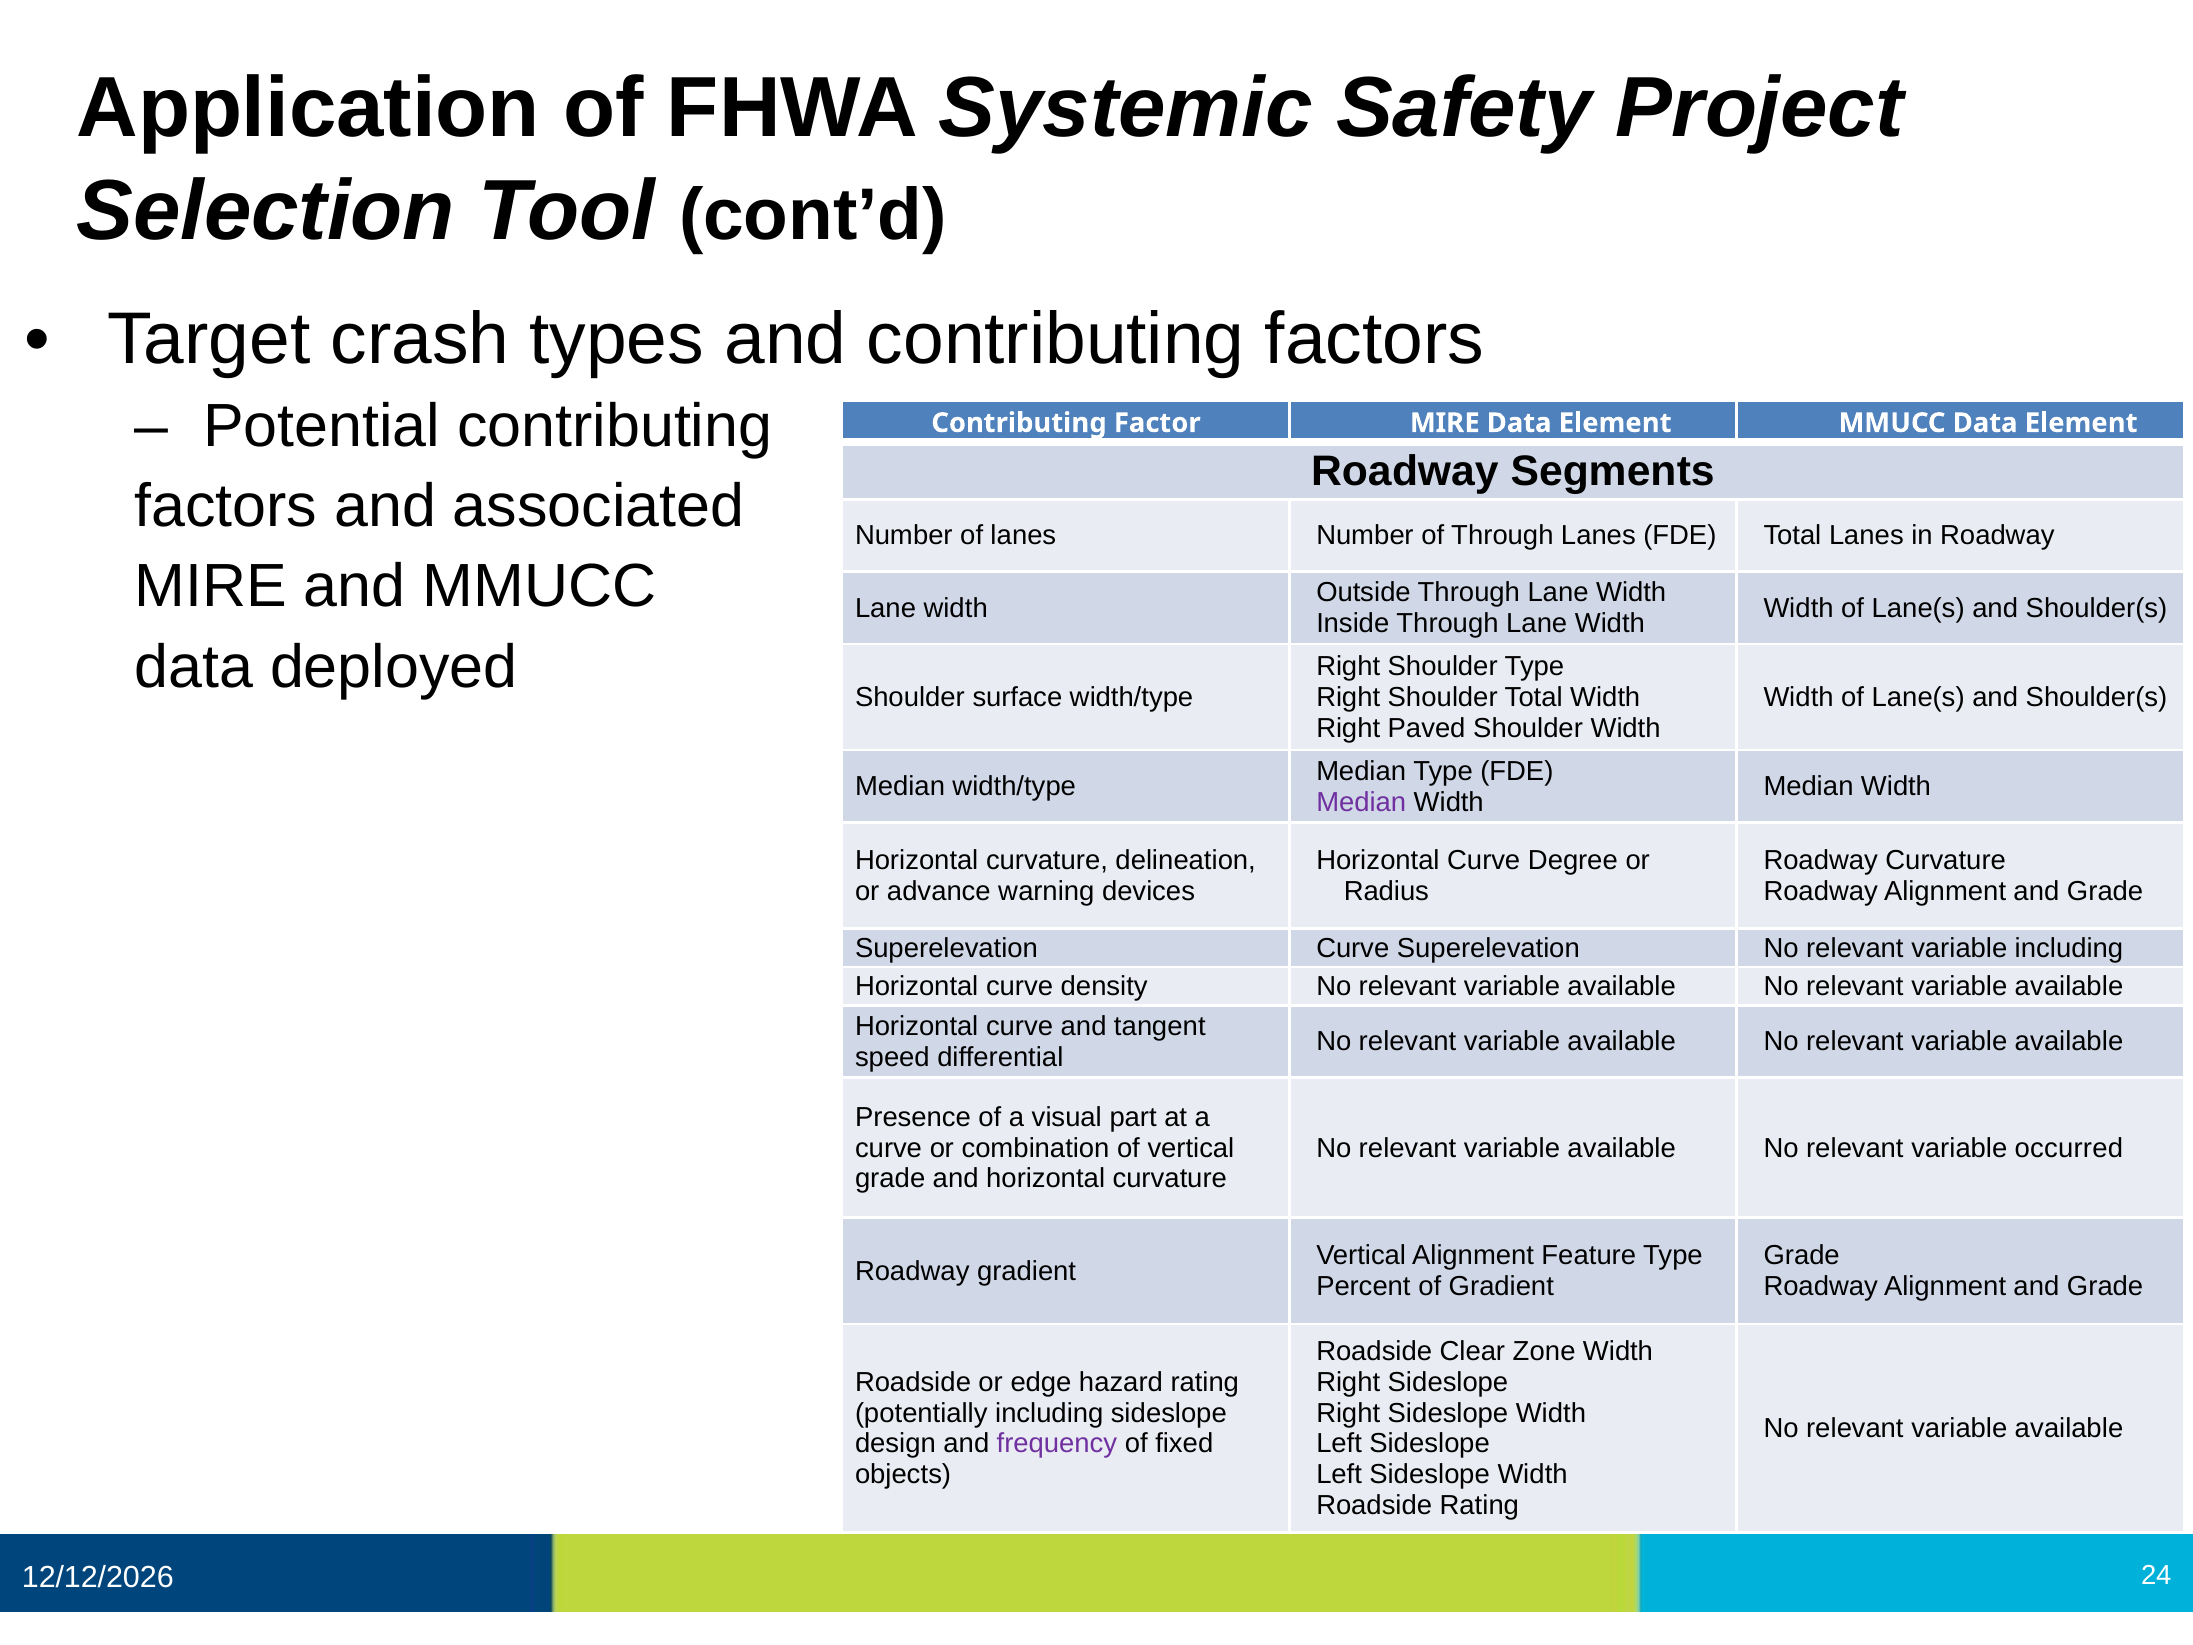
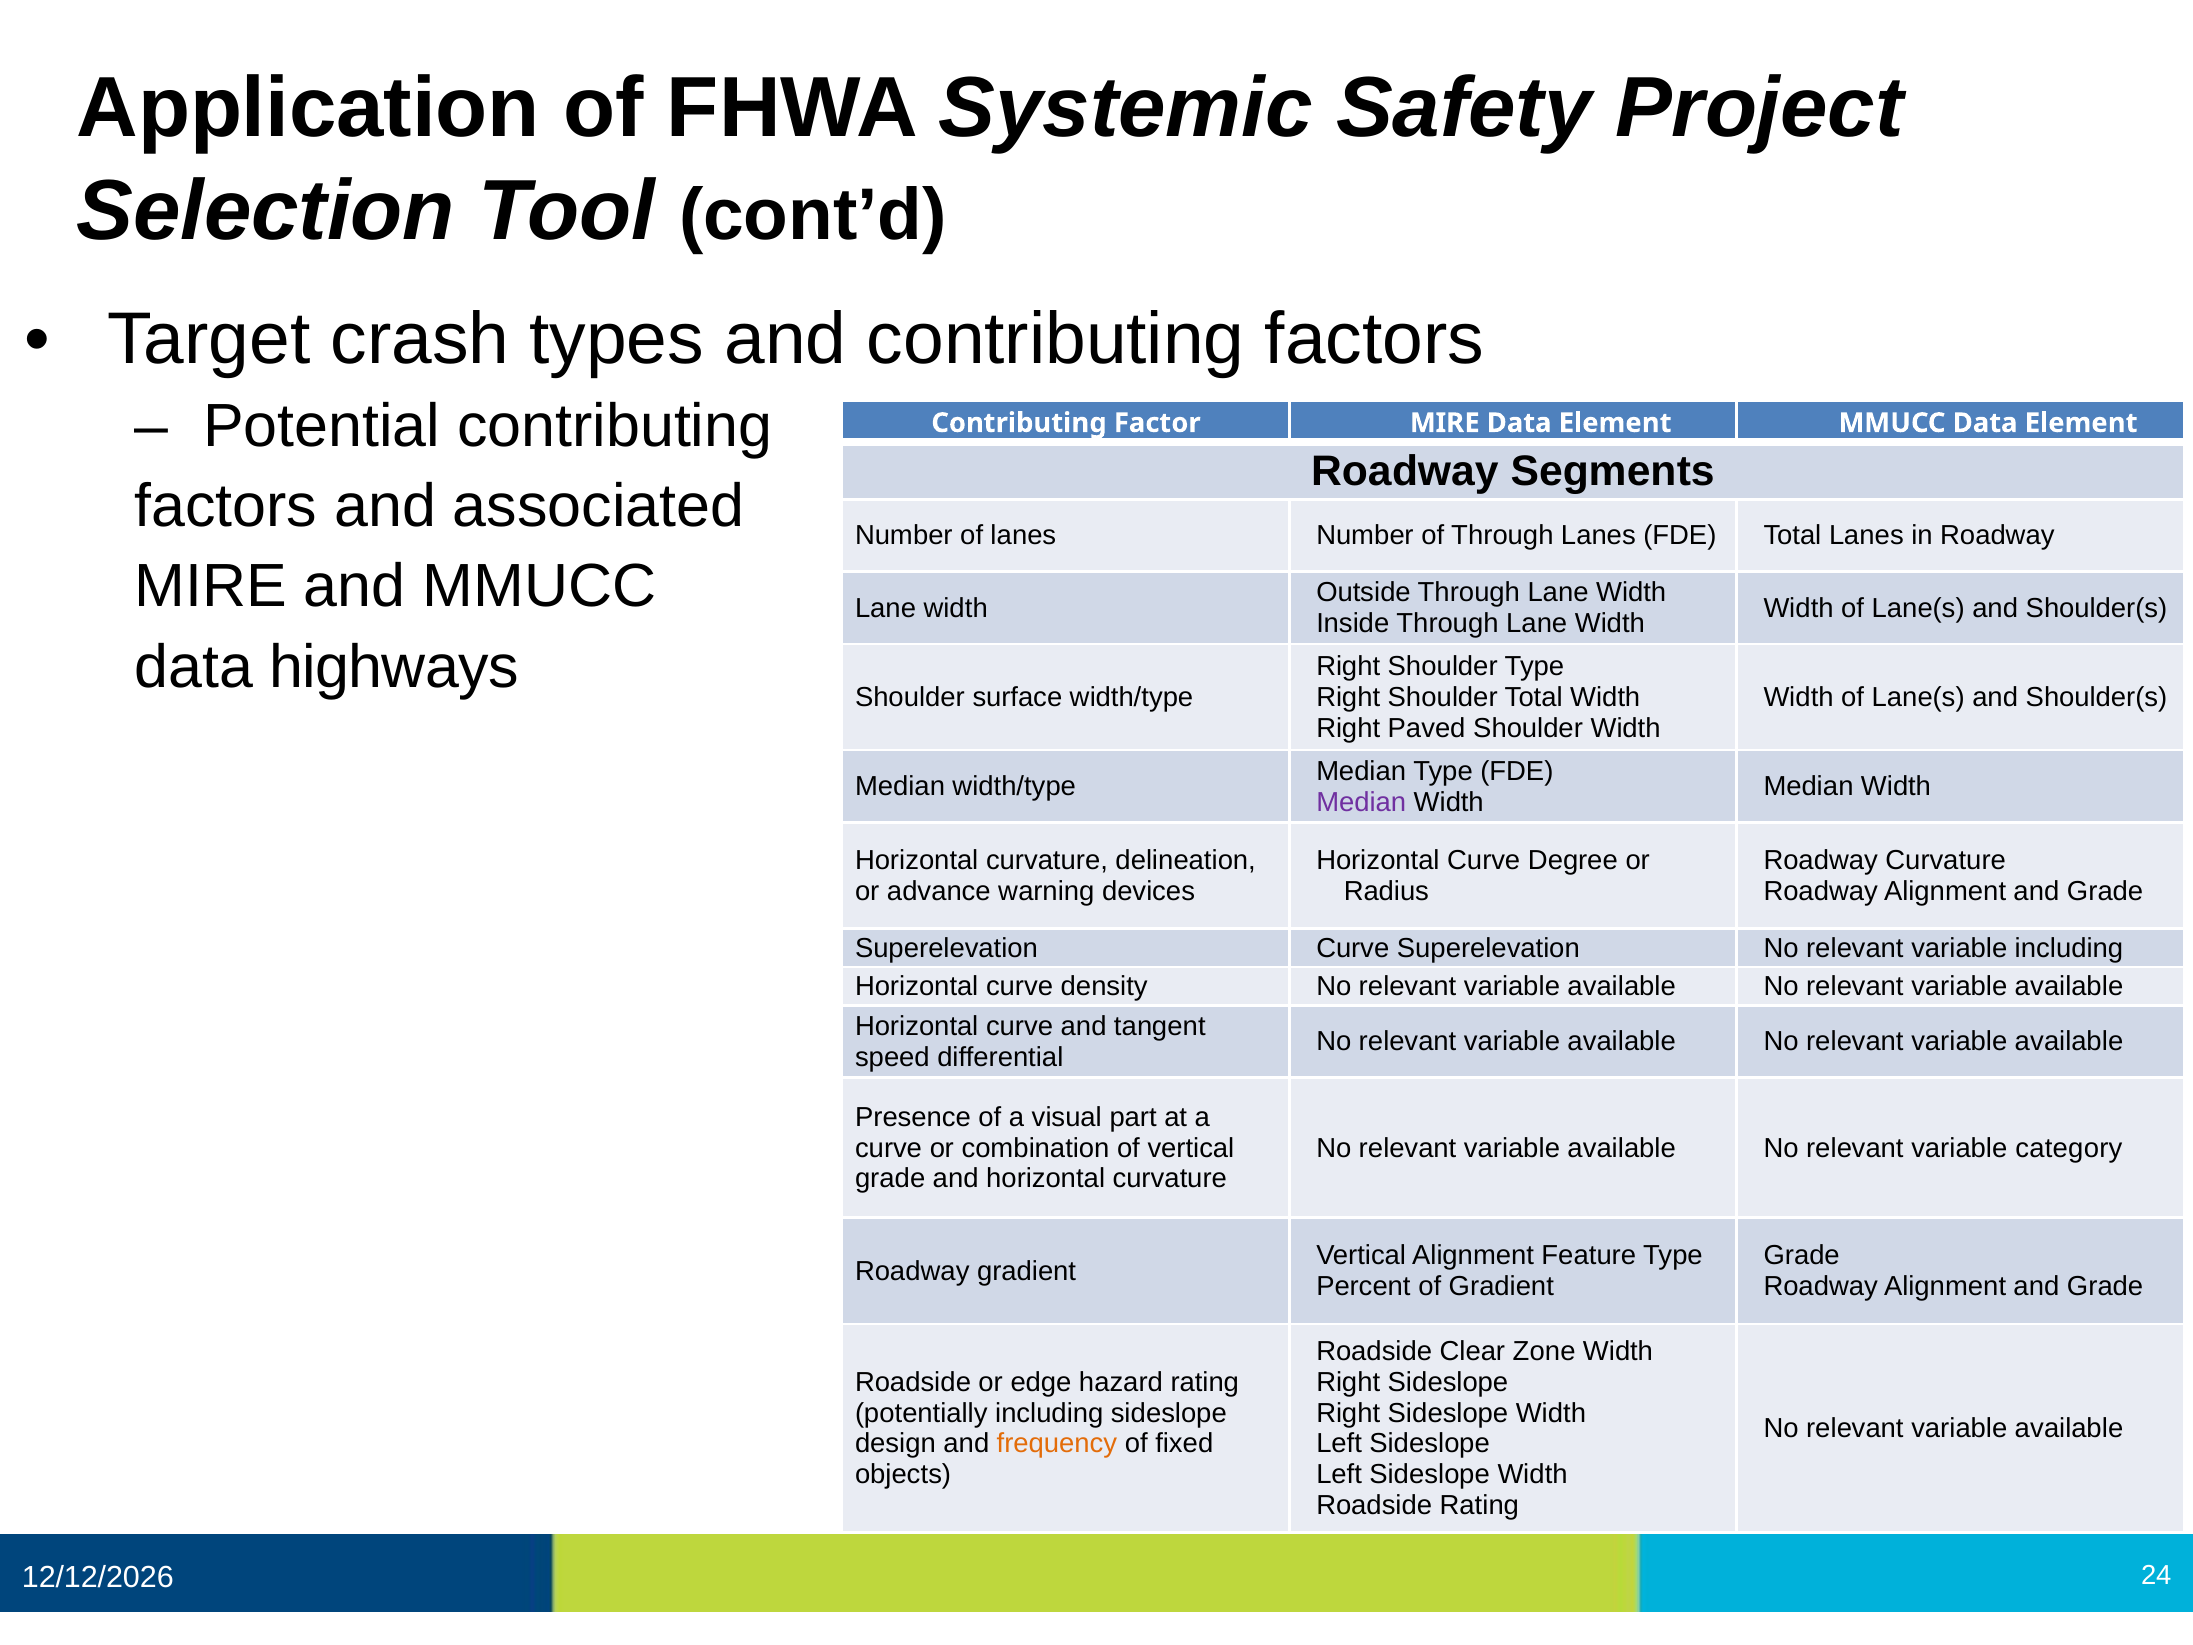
deployed: deployed -> highways
occurred: occurred -> category
frequency colour: purple -> orange
